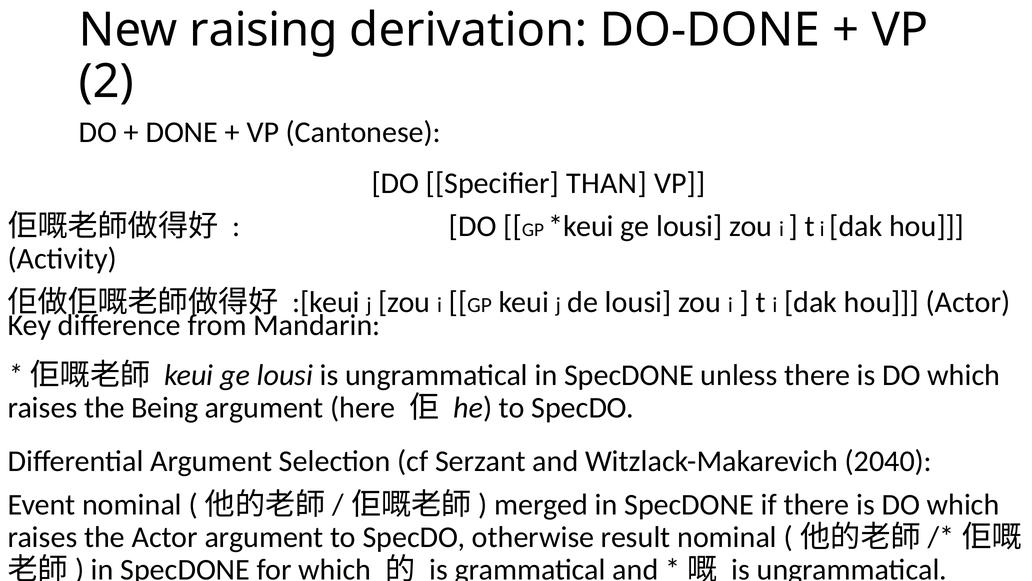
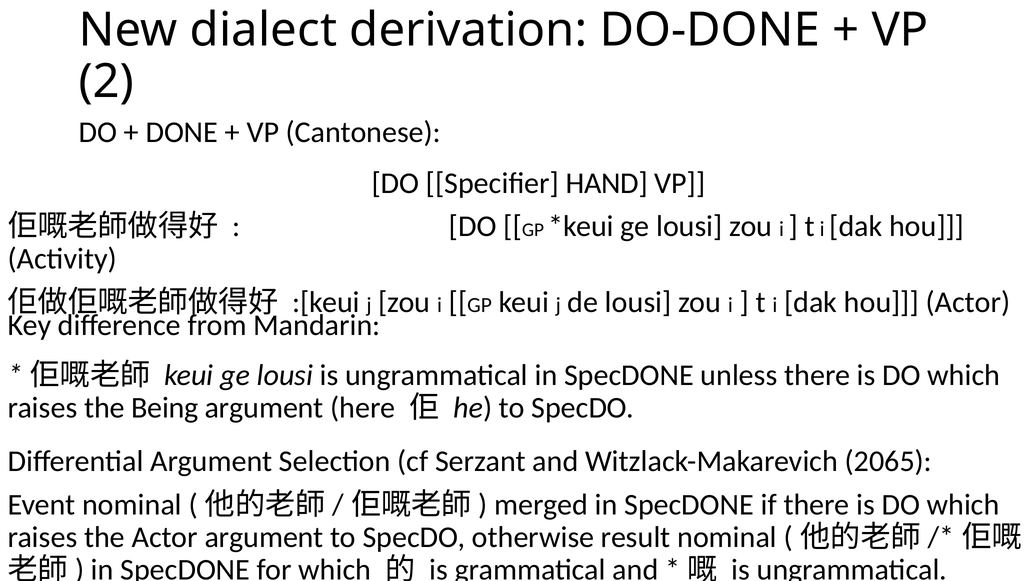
raising: raising -> dialect
THAN: THAN -> HAND
2040: 2040 -> 2065
